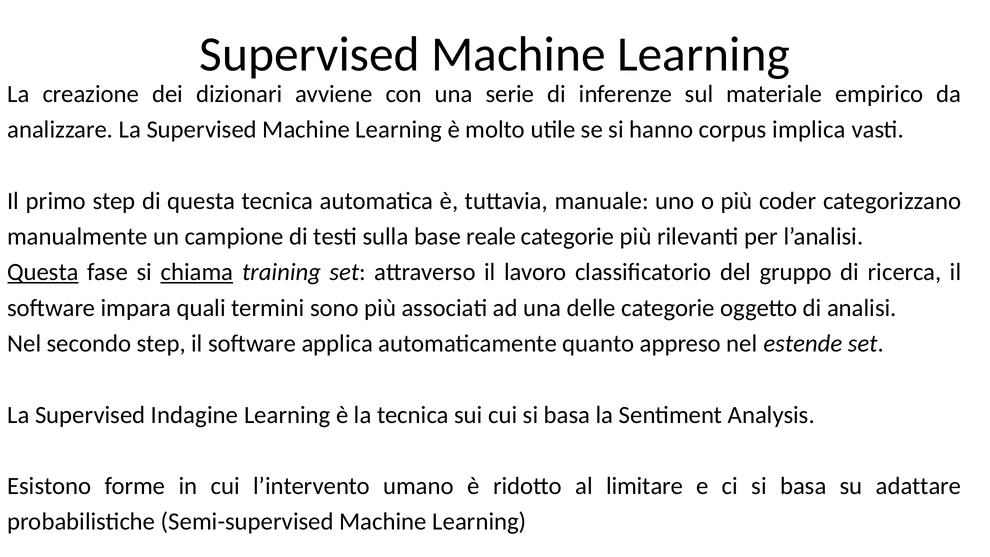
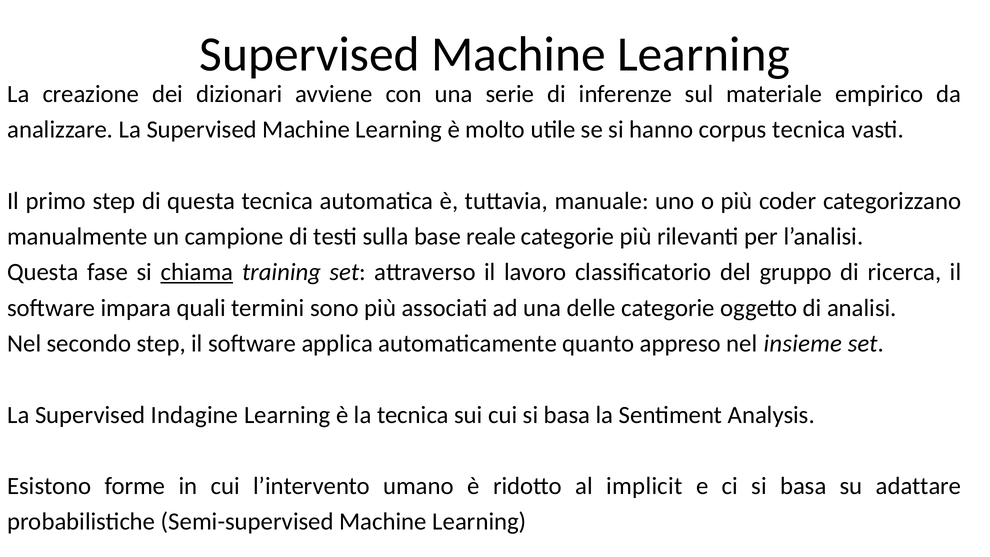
corpus implica: implica -> tecnica
Questa at (43, 272) underline: present -> none
estende: estende -> insieme
limitare: limitare -> implicit
